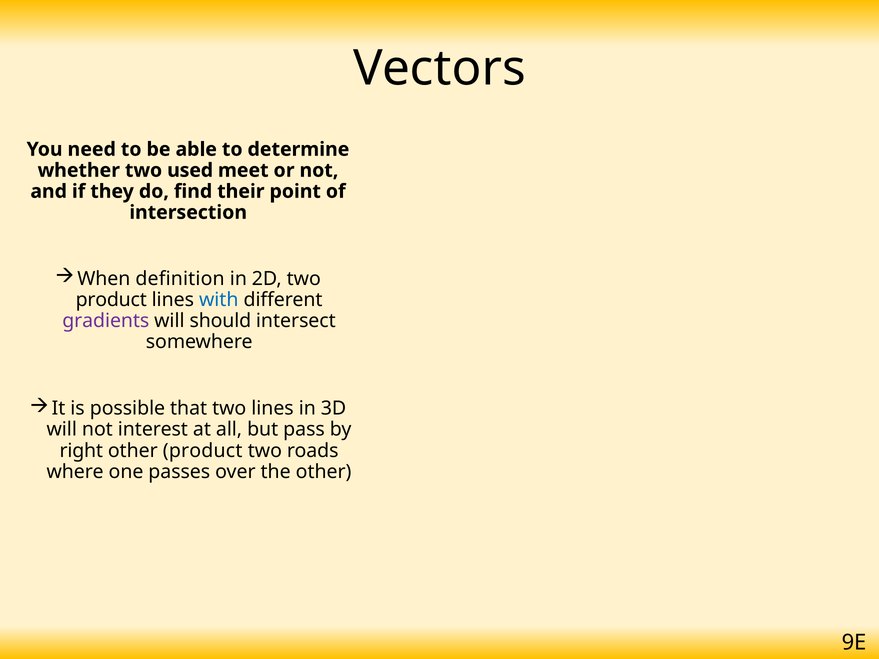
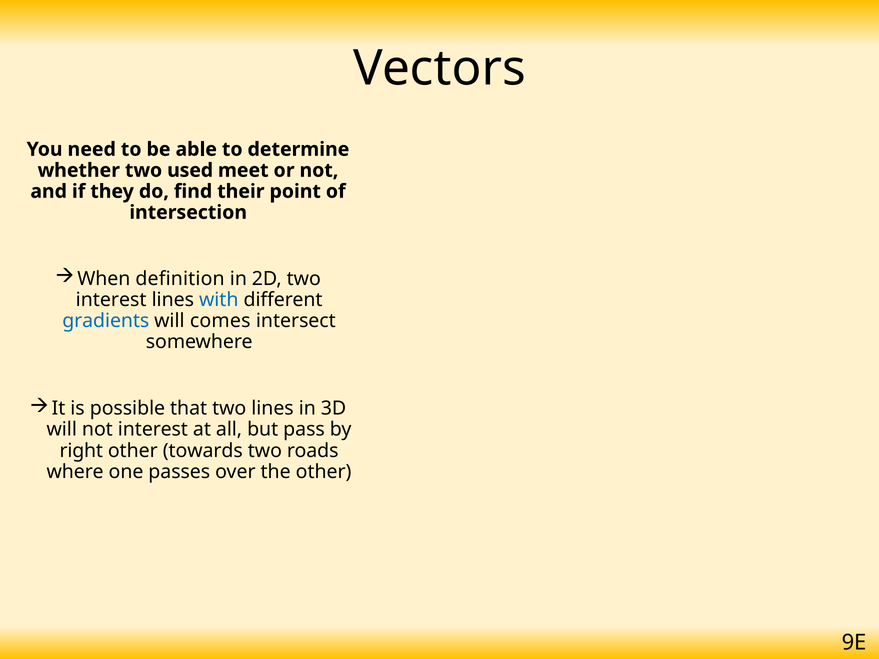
product at (111, 300): product -> interest
gradients colour: purple -> blue
should: should -> comes
other product: product -> towards
